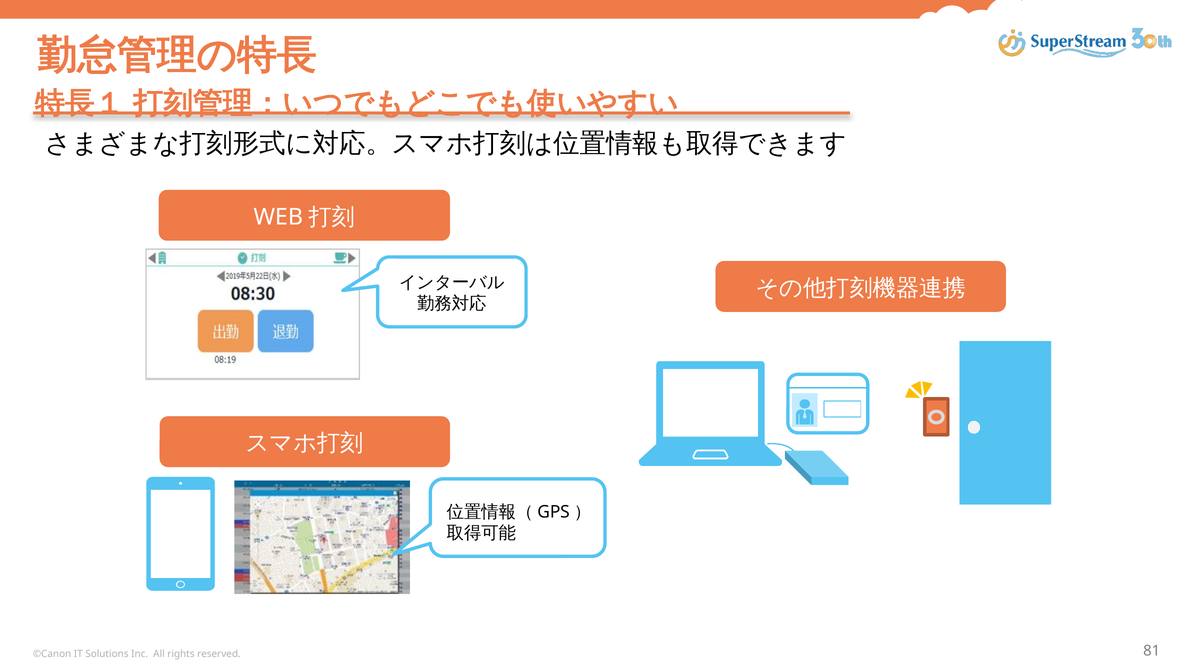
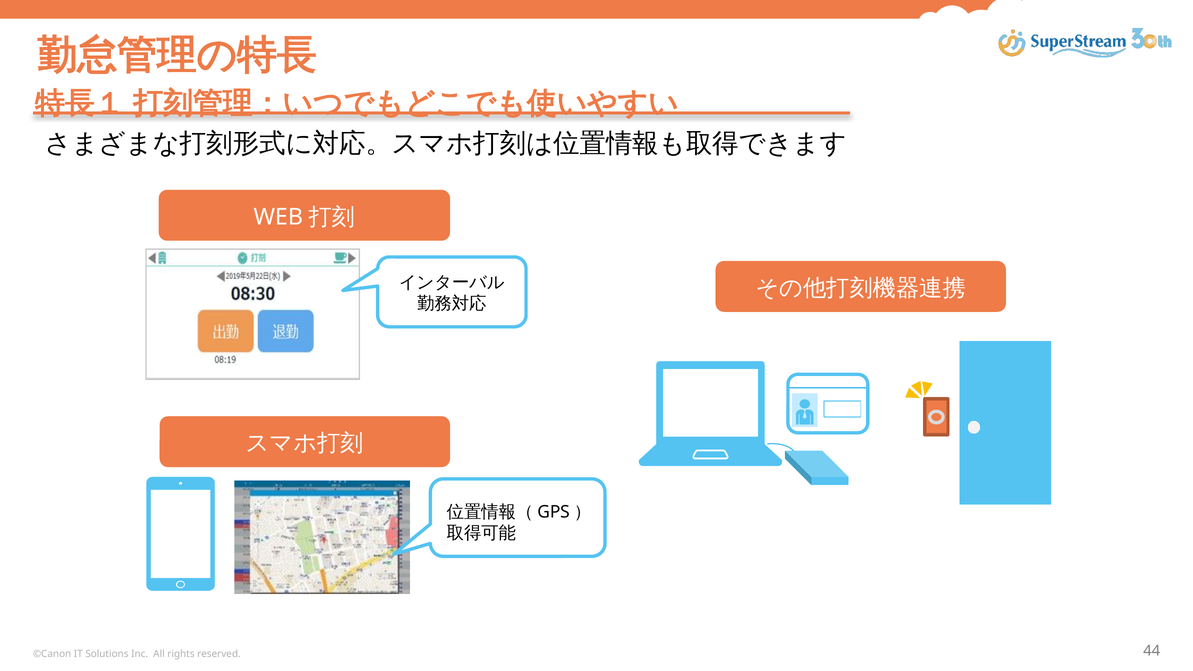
81: 81 -> 44
